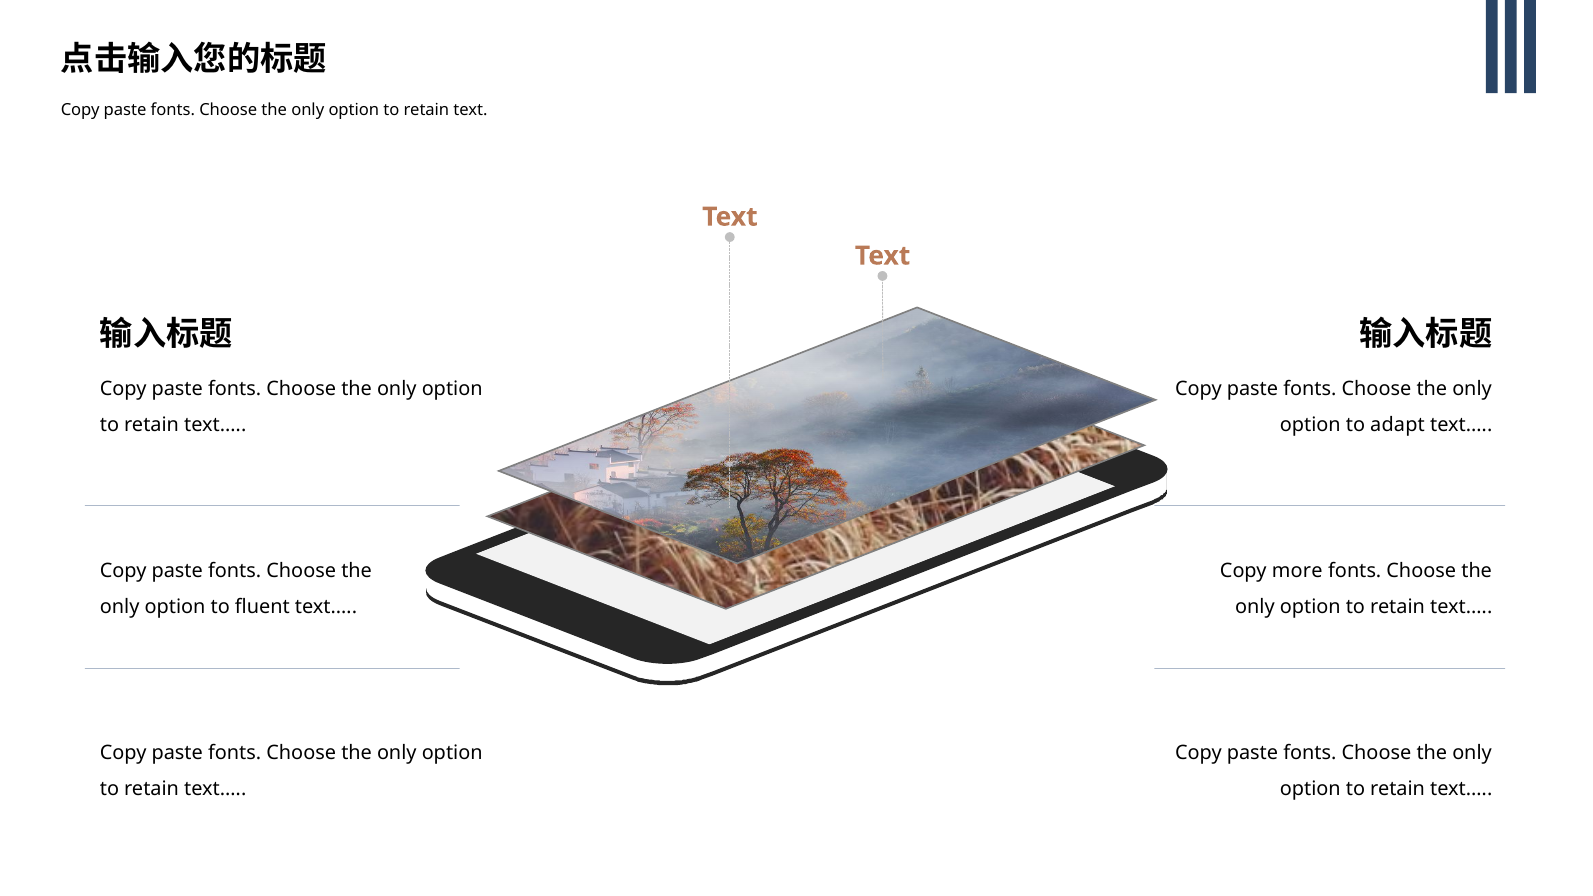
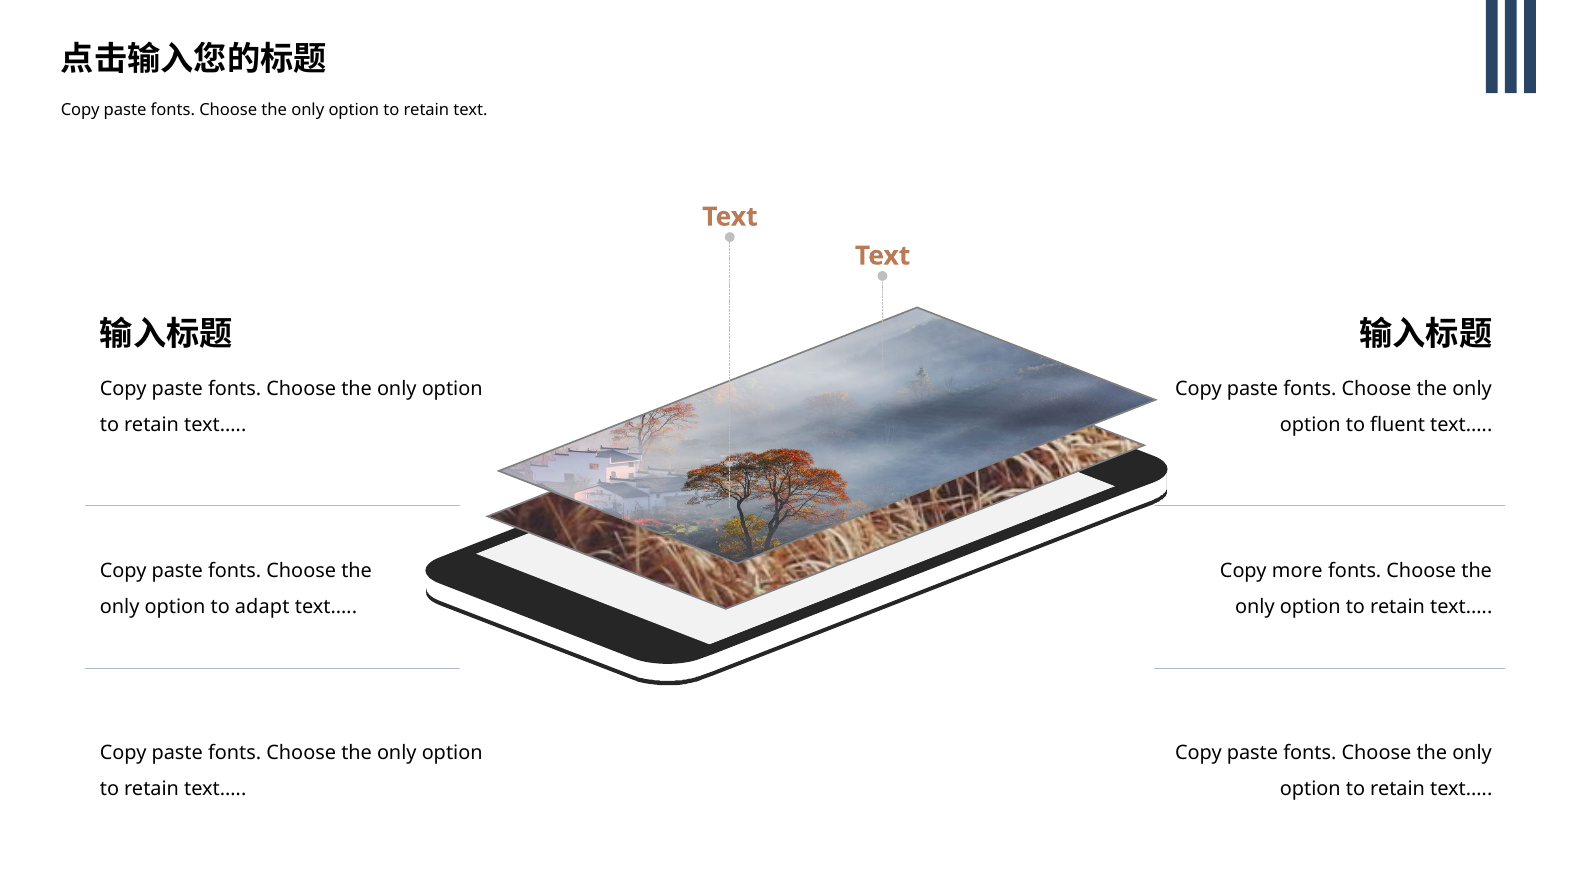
adapt: adapt -> fluent
fluent: fluent -> adapt
